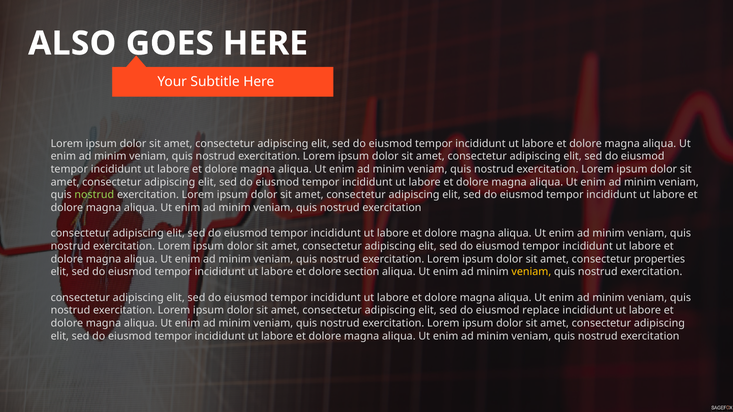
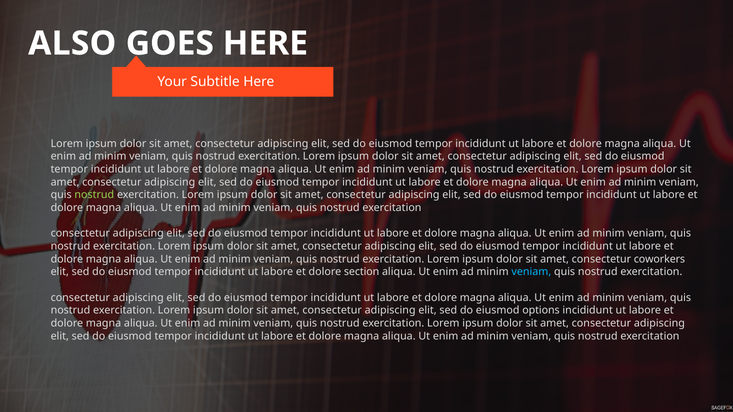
properties: properties -> coworkers
veniam at (531, 272) colour: yellow -> light blue
replace: replace -> options
